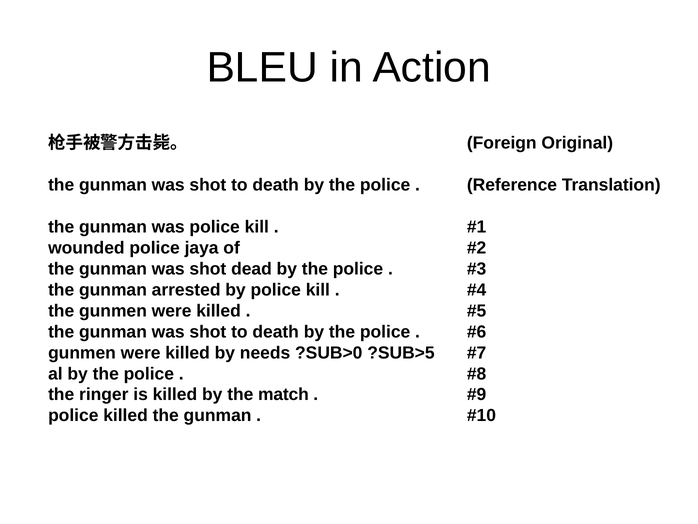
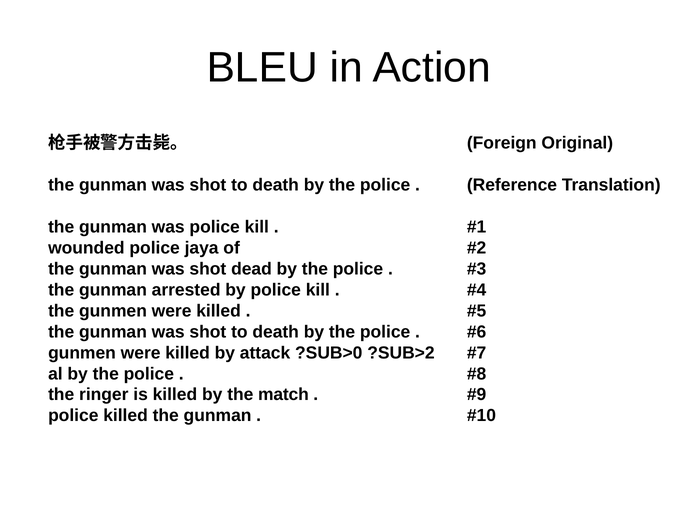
needs: needs -> attack
?SUB>5: ?SUB>5 -> ?SUB>2
